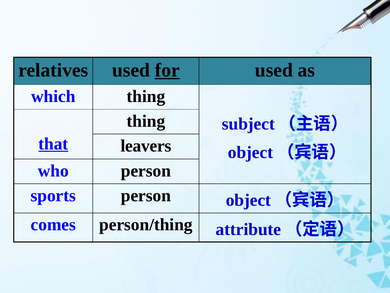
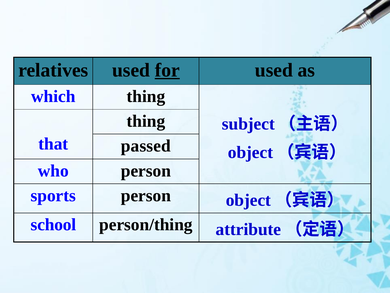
that underline: present -> none
leavers: leavers -> passed
comes: comes -> school
